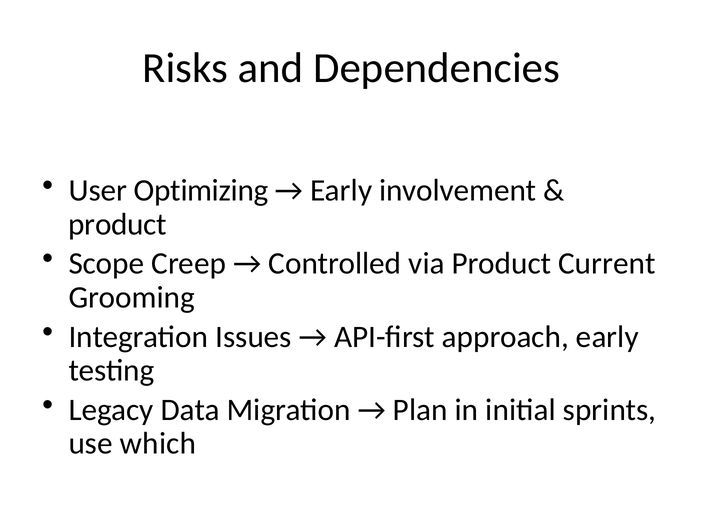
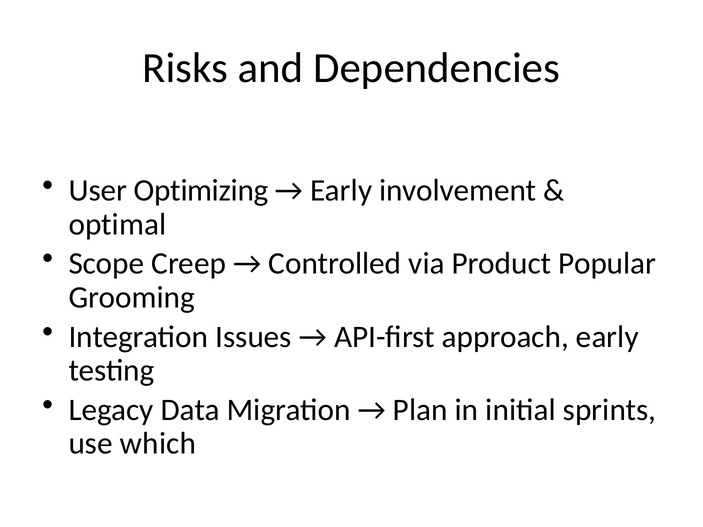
product at (118, 224): product -> optimal
Current: Current -> Popular
